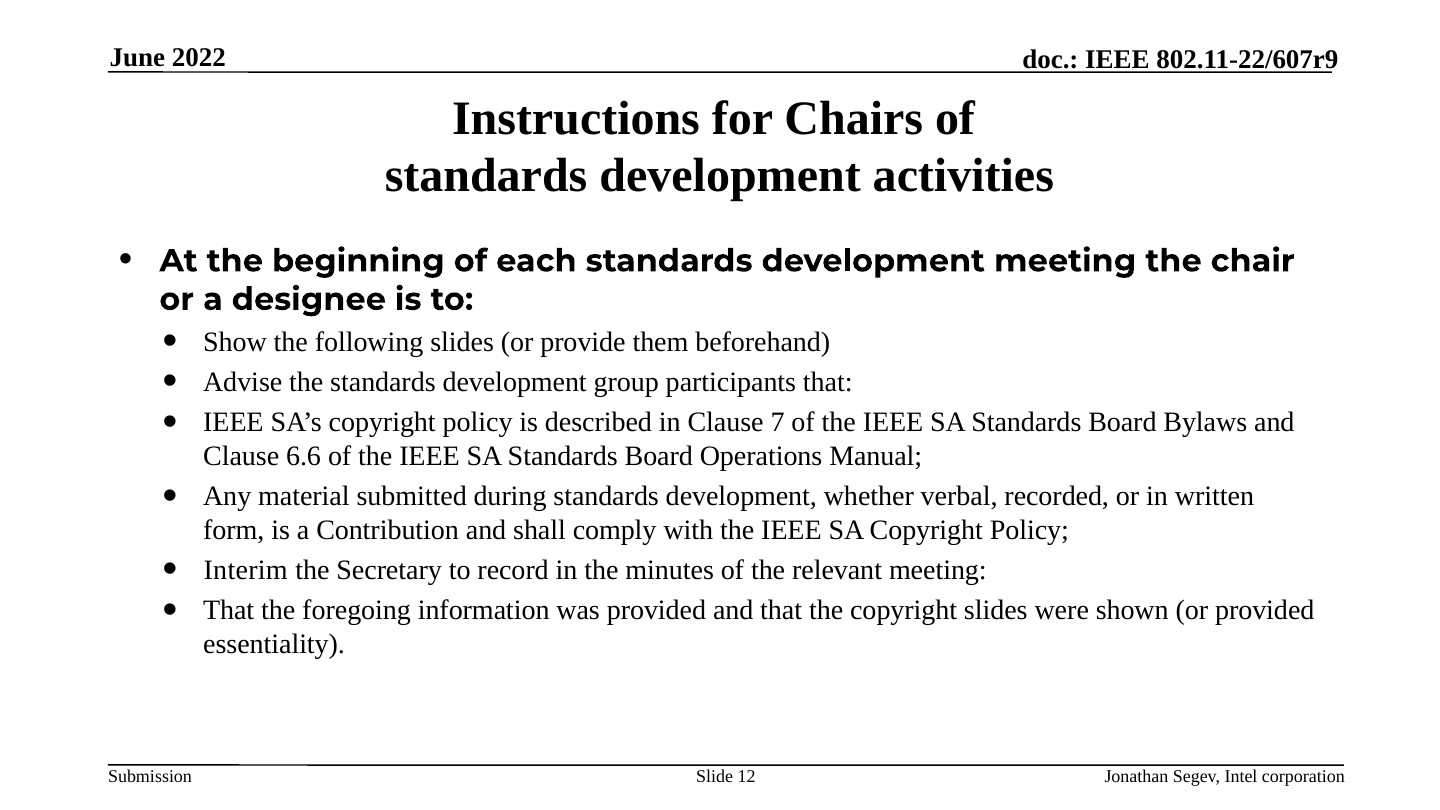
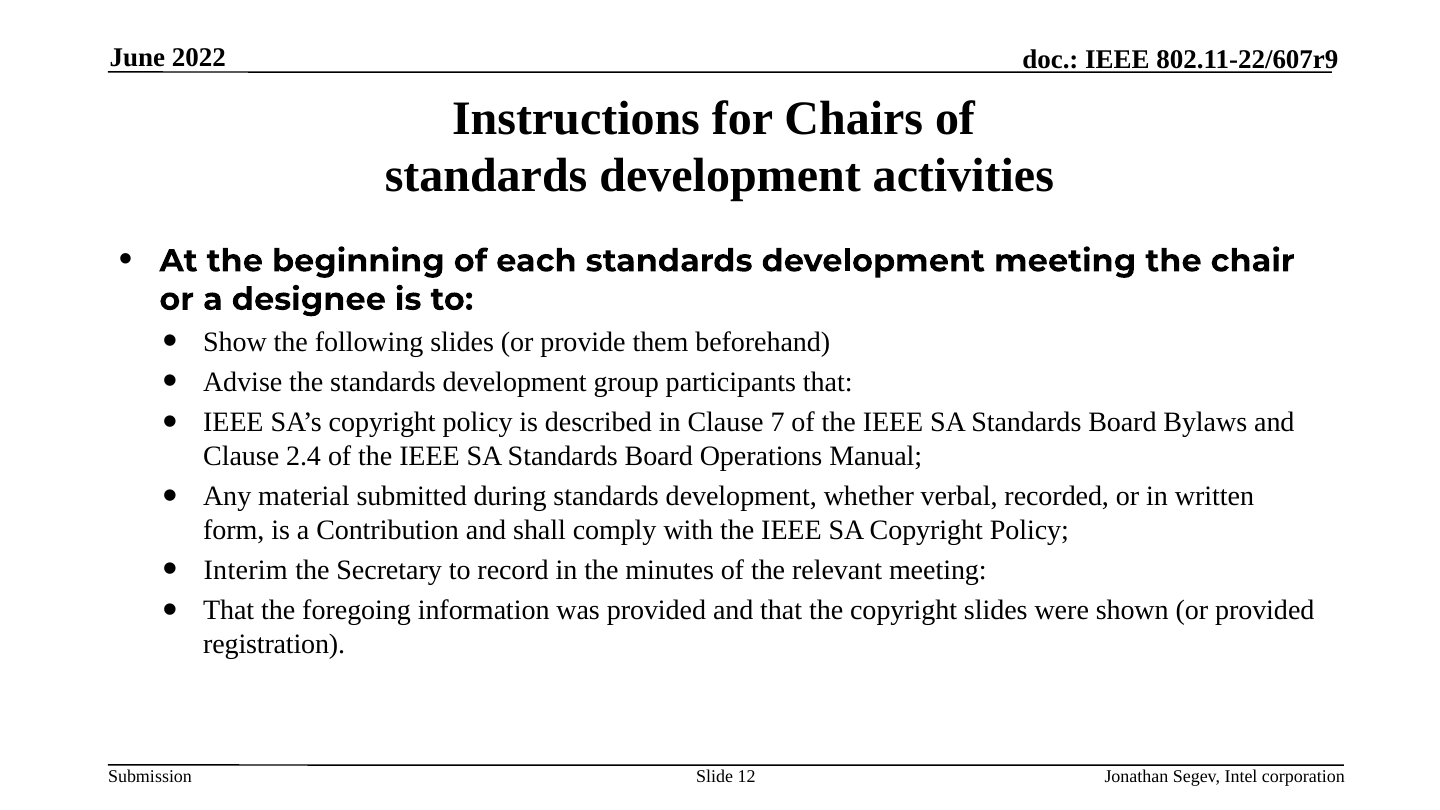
6.6: 6.6 -> 2.4
essentiality: essentiality -> registration
